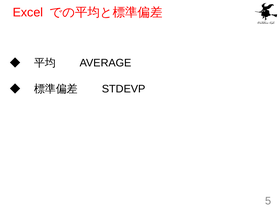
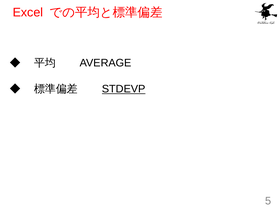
STDEVP underline: none -> present
